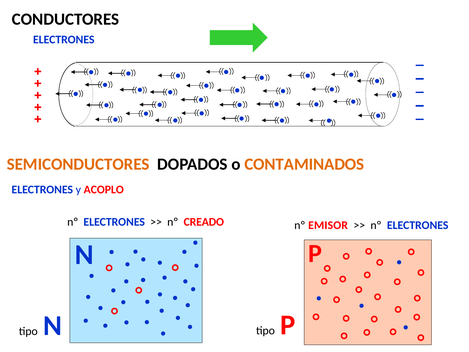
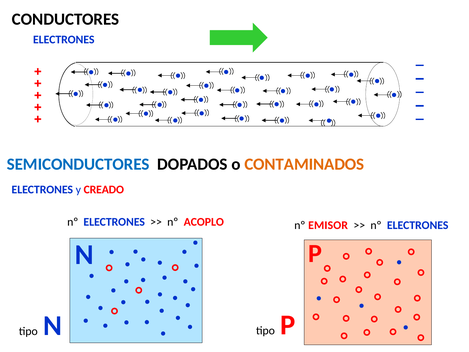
SEMICONDUCTORES colour: orange -> blue
ACOPLO: ACOPLO -> CREADO
CREADO: CREADO -> ACOPLO
